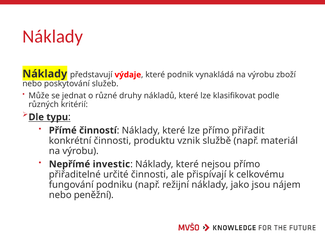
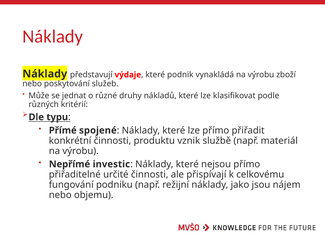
činností: činností -> spojené
peněžní: peněžní -> objemu
